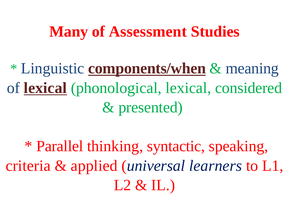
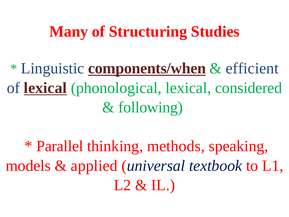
Assessment: Assessment -> Structuring
meaning: meaning -> efficient
presented: presented -> following
syntactic: syntactic -> methods
criteria: criteria -> models
learners: learners -> textbook
